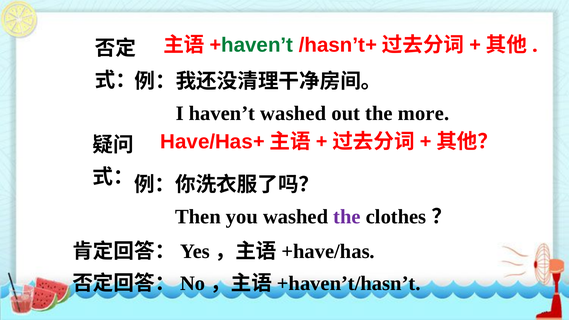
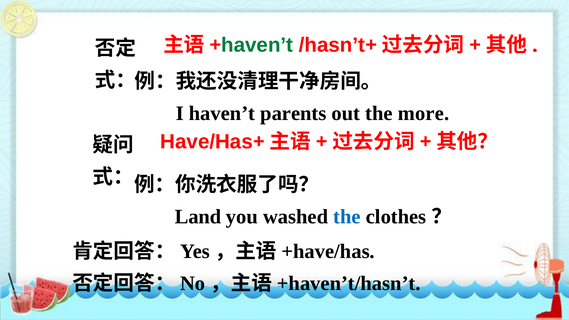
haven’t washed: washed -> parents
Then: Then -> Land
the at (347, 217) colour: purple -> blue
